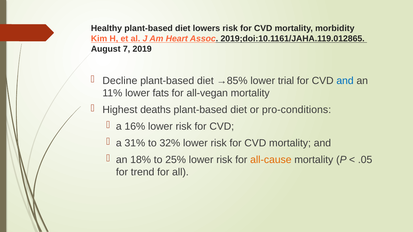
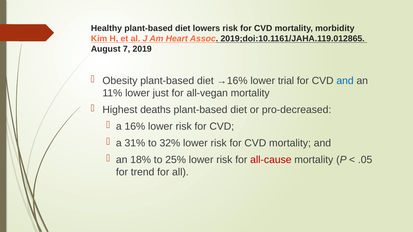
Decline: Decline -> Obesity
→85%: →85% -> →16%
fats: fats -> just
pro-conditions: pro-conditions -> pro-decreased
all-cause colour: orange -> red
